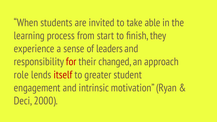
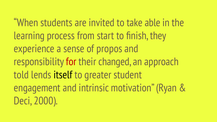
leaders: leaders -> propos
role: role -> told
itself colour: red -> black
